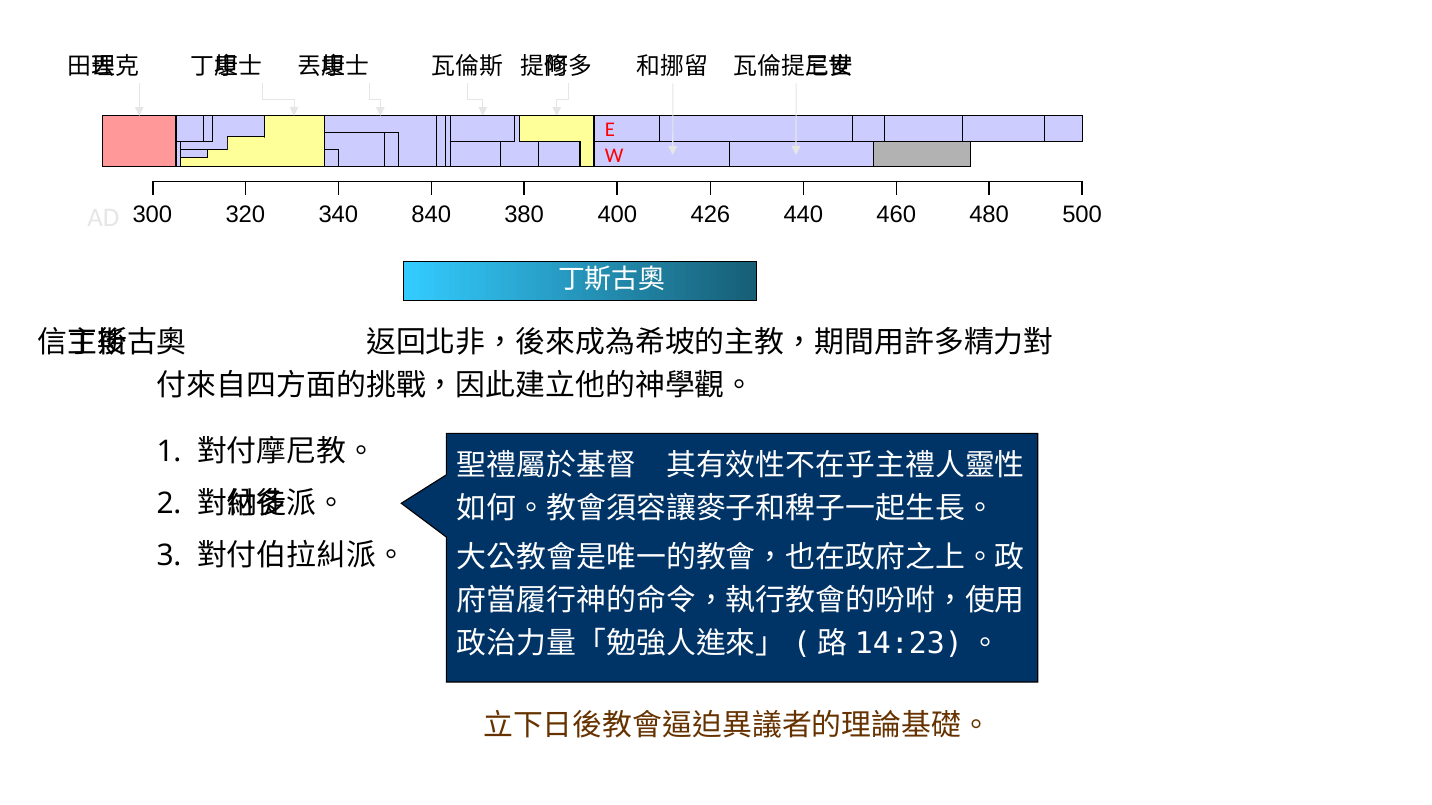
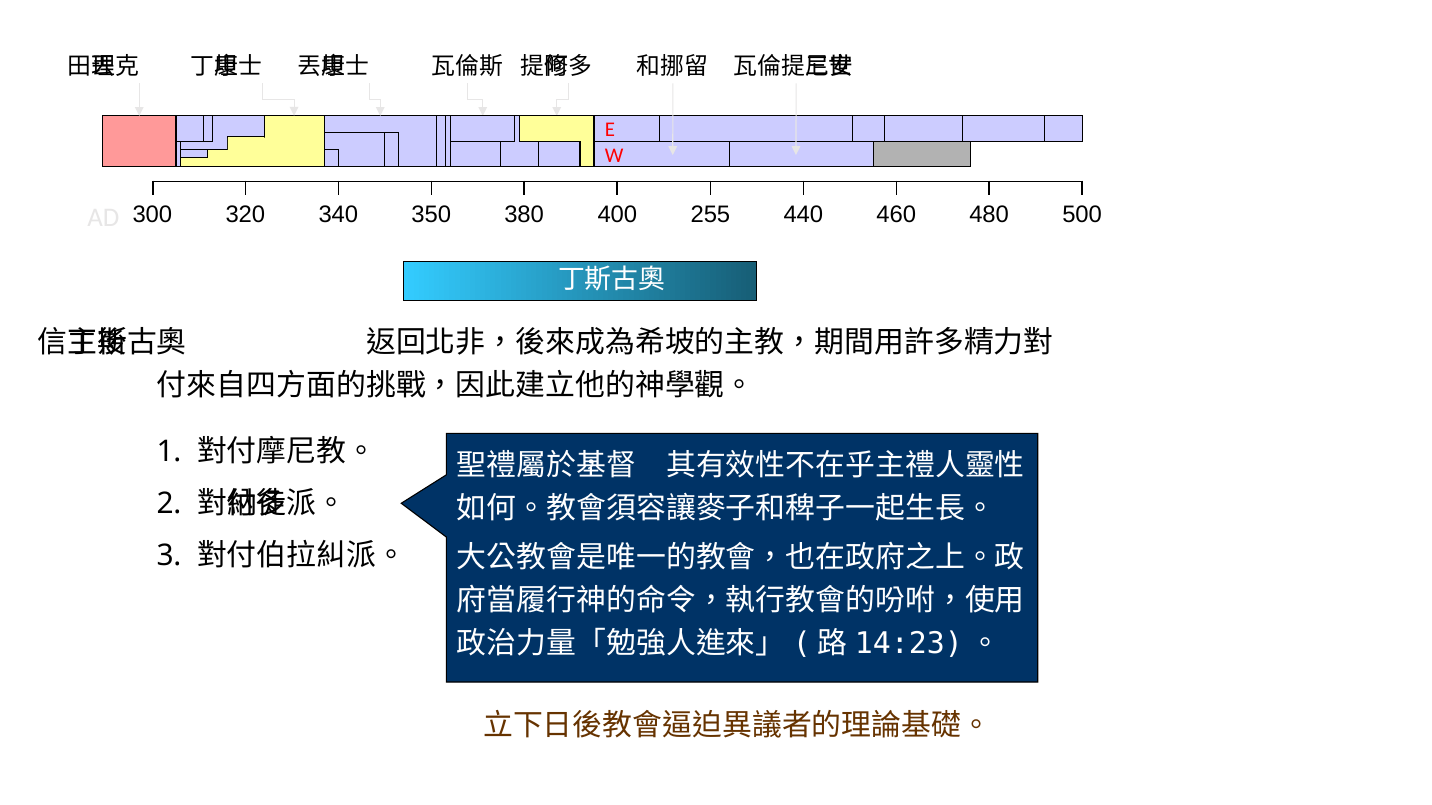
840: 840 -> 350
426: 426 -> 255
